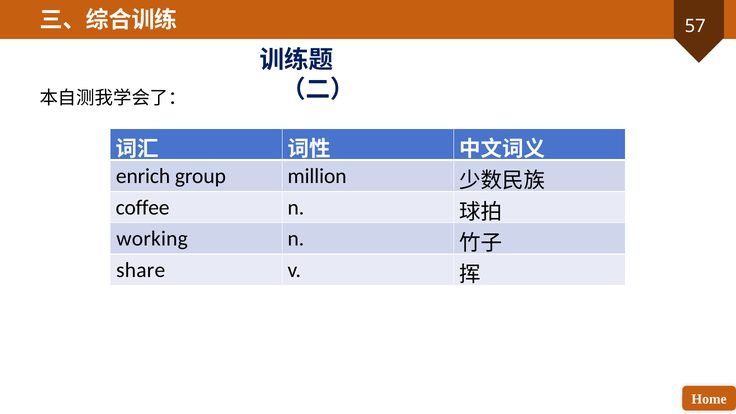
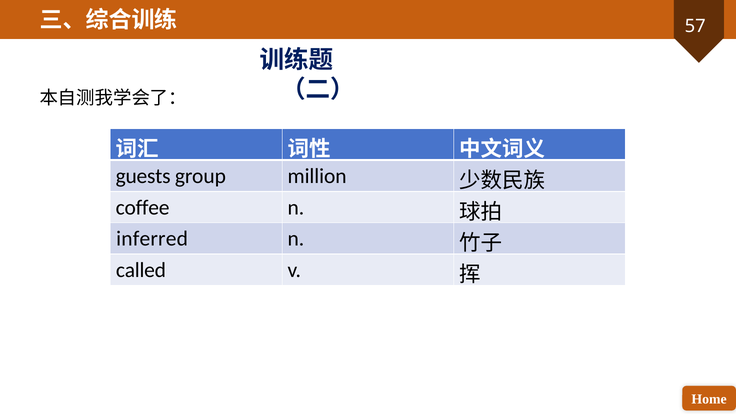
enrich: enrich -> guests
working: working -> inferred
share: share -> called
